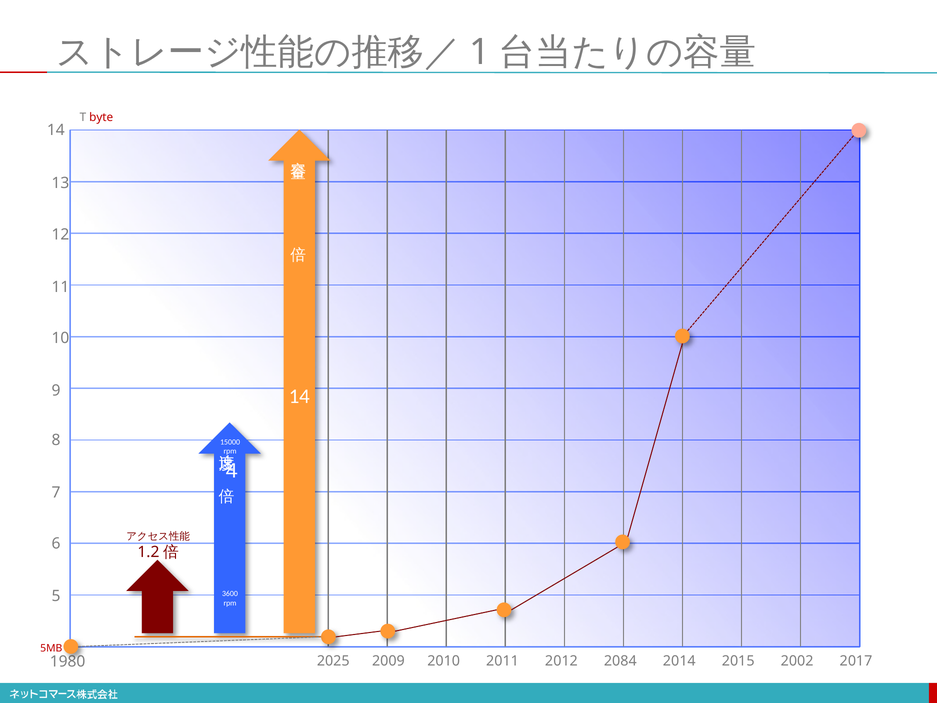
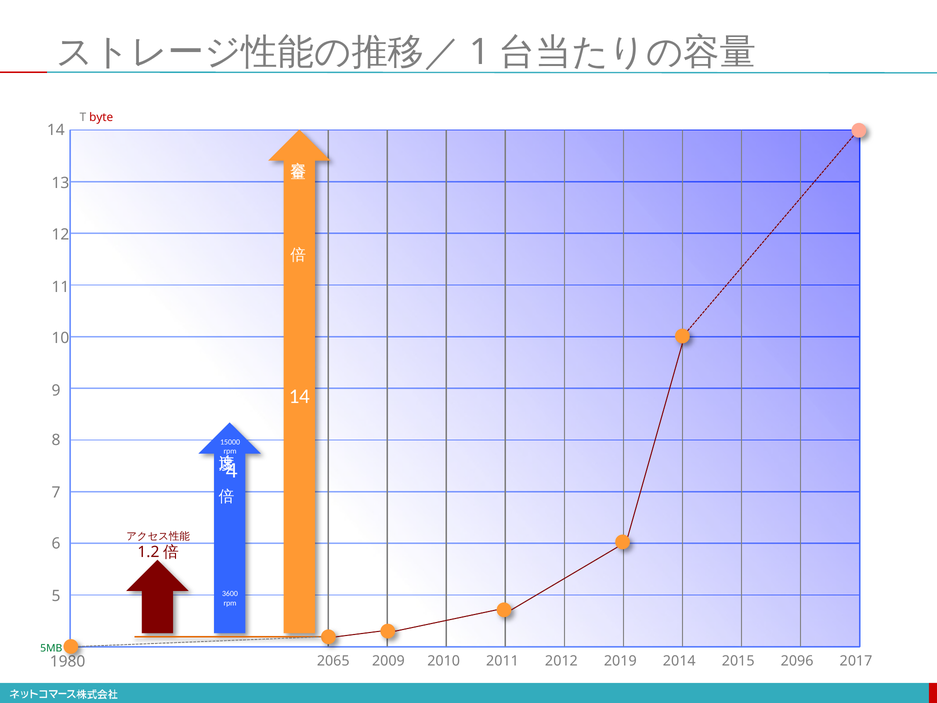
5MB colour: red -> green
2025: 2025 -> 2065
2084: 2084 -> 2019
2002: 2002 -> 2096
